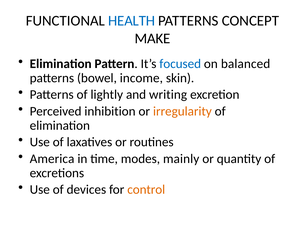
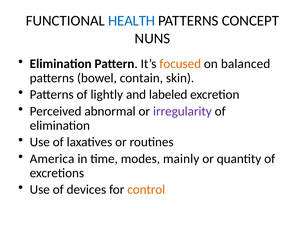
MAKE: MAKE -> NUNS
focused colour: blue -> orange
income: income -> contain
writing: writing -> labeled
inhibition: inhibition -> abnormal
irregularity colour: orange -> purple
